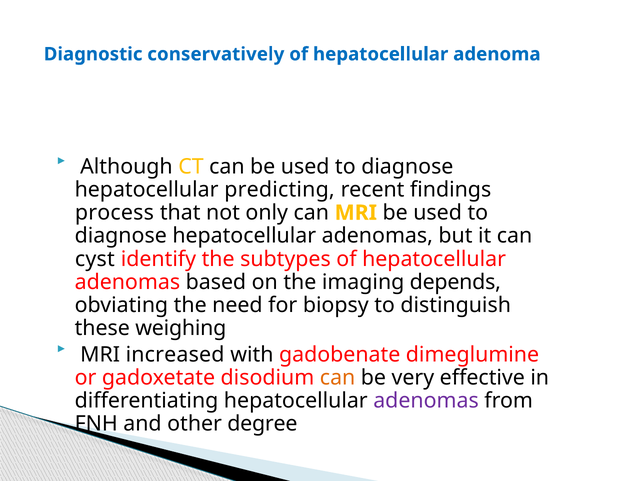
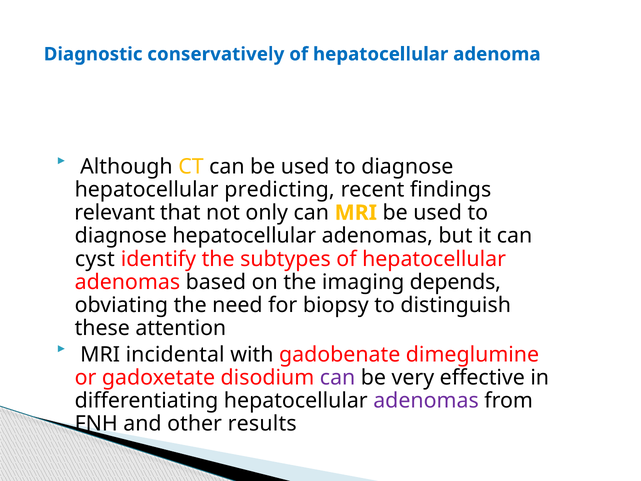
process: process -> relevant
weighing: weighing -> attention
increased: increased -> incidental
can at (338, 377) colour: orange -> purple
degree: degree -> results
